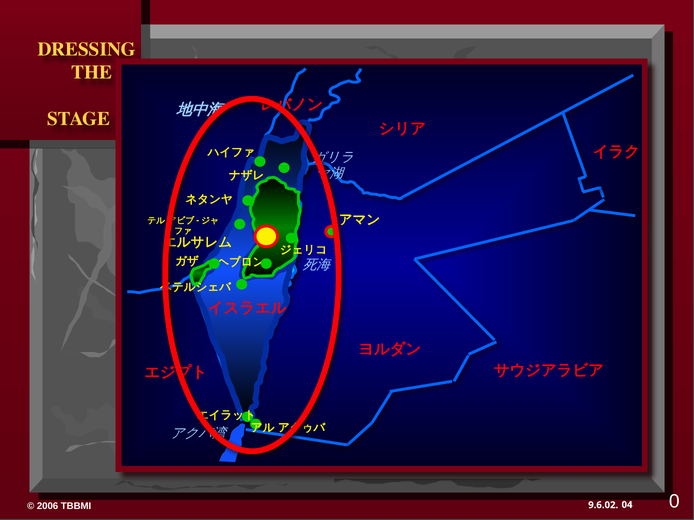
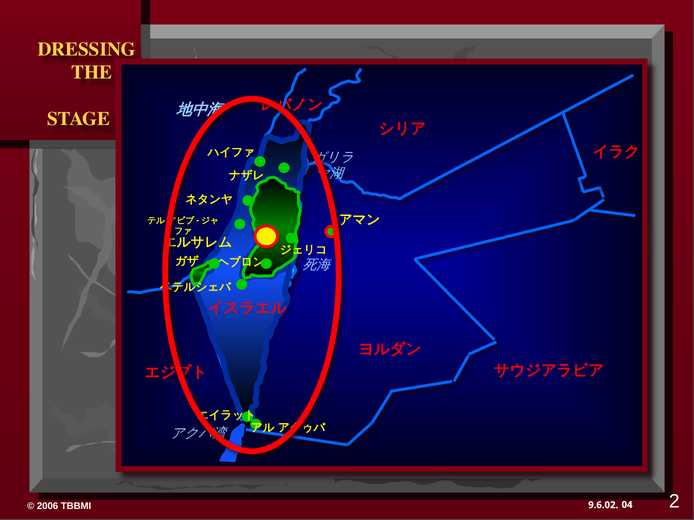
0: 0 -> 2
